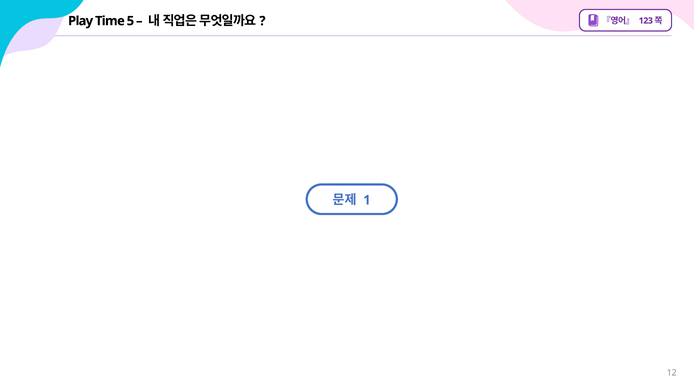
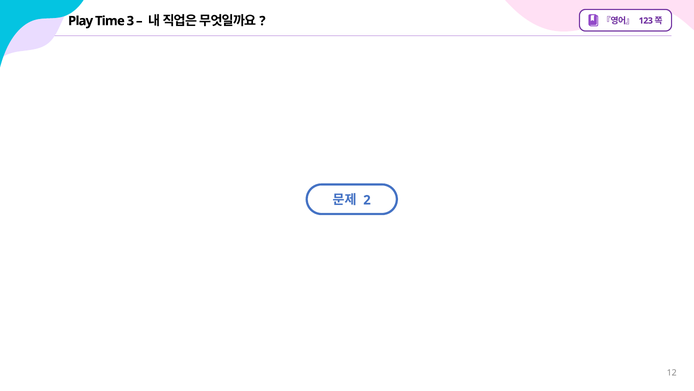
5: 5 -> 3
1: 1 -> 2
